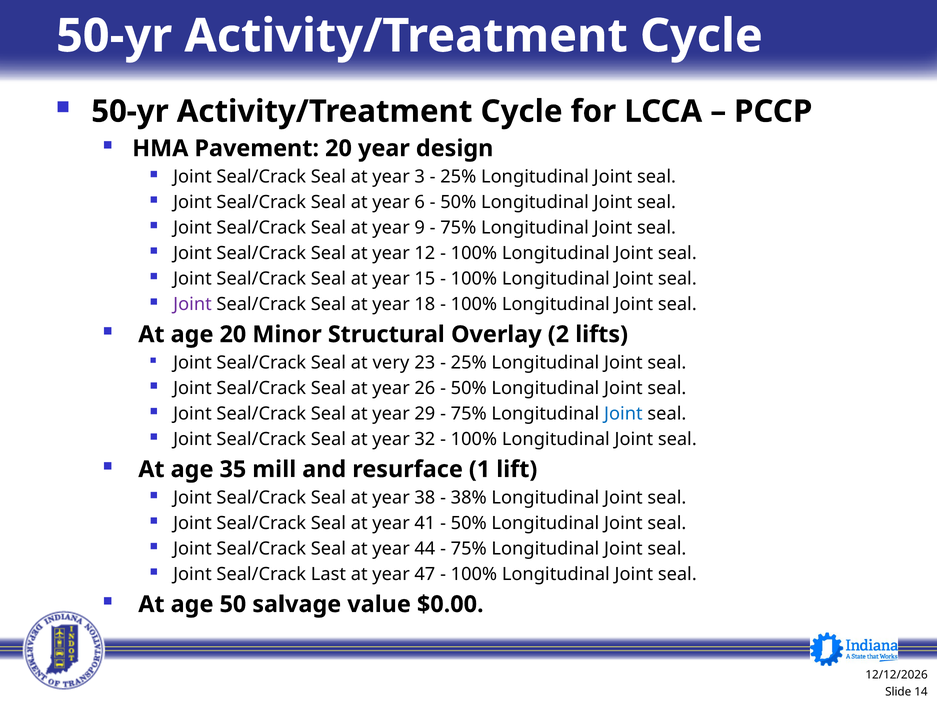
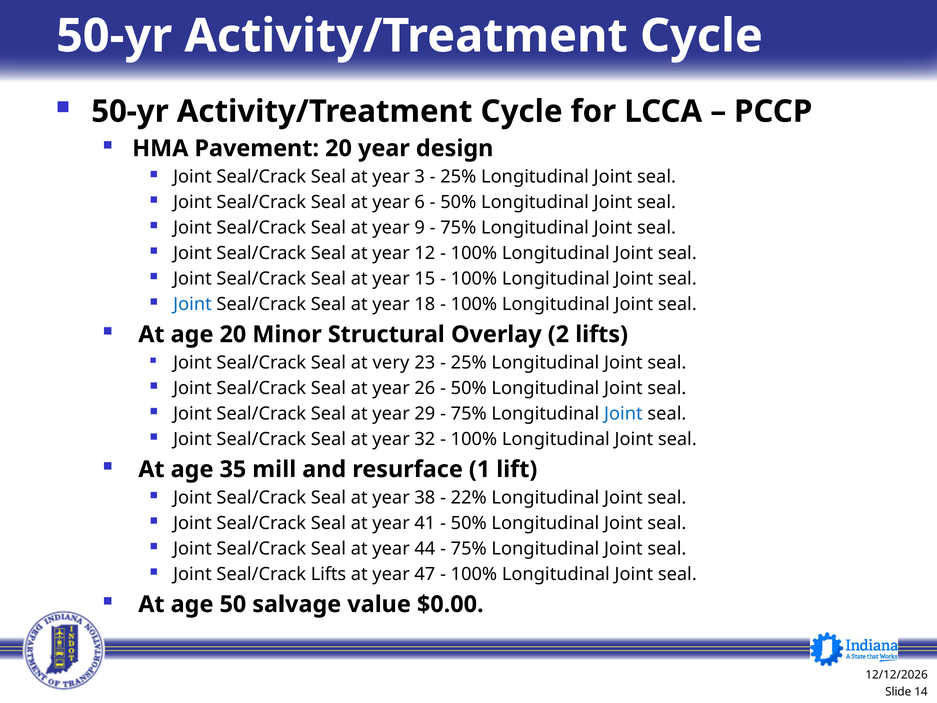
Joint at (192, 304) colour: purple -> blue
38%: 38% -> 22%
Seal/Crack Last: Last -> Lifts
